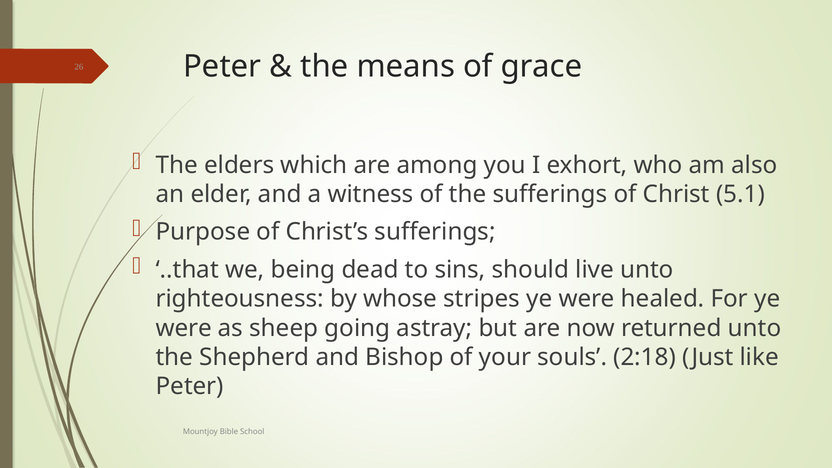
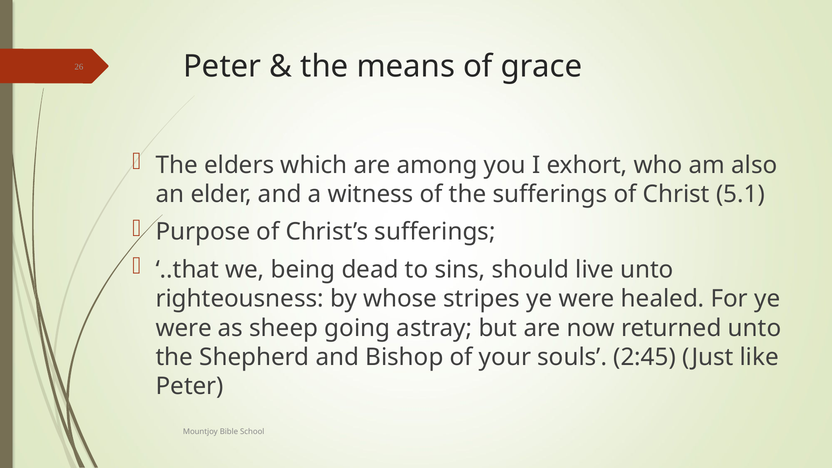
2:18: 2:18 -> 2:45
